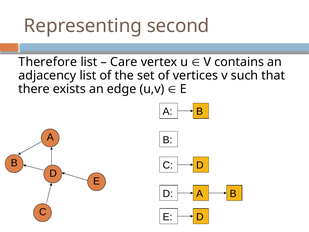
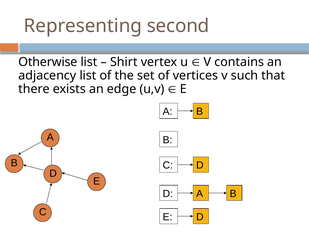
Therefore: Therefore -> Otherwise
Care: Care -> Shirt
